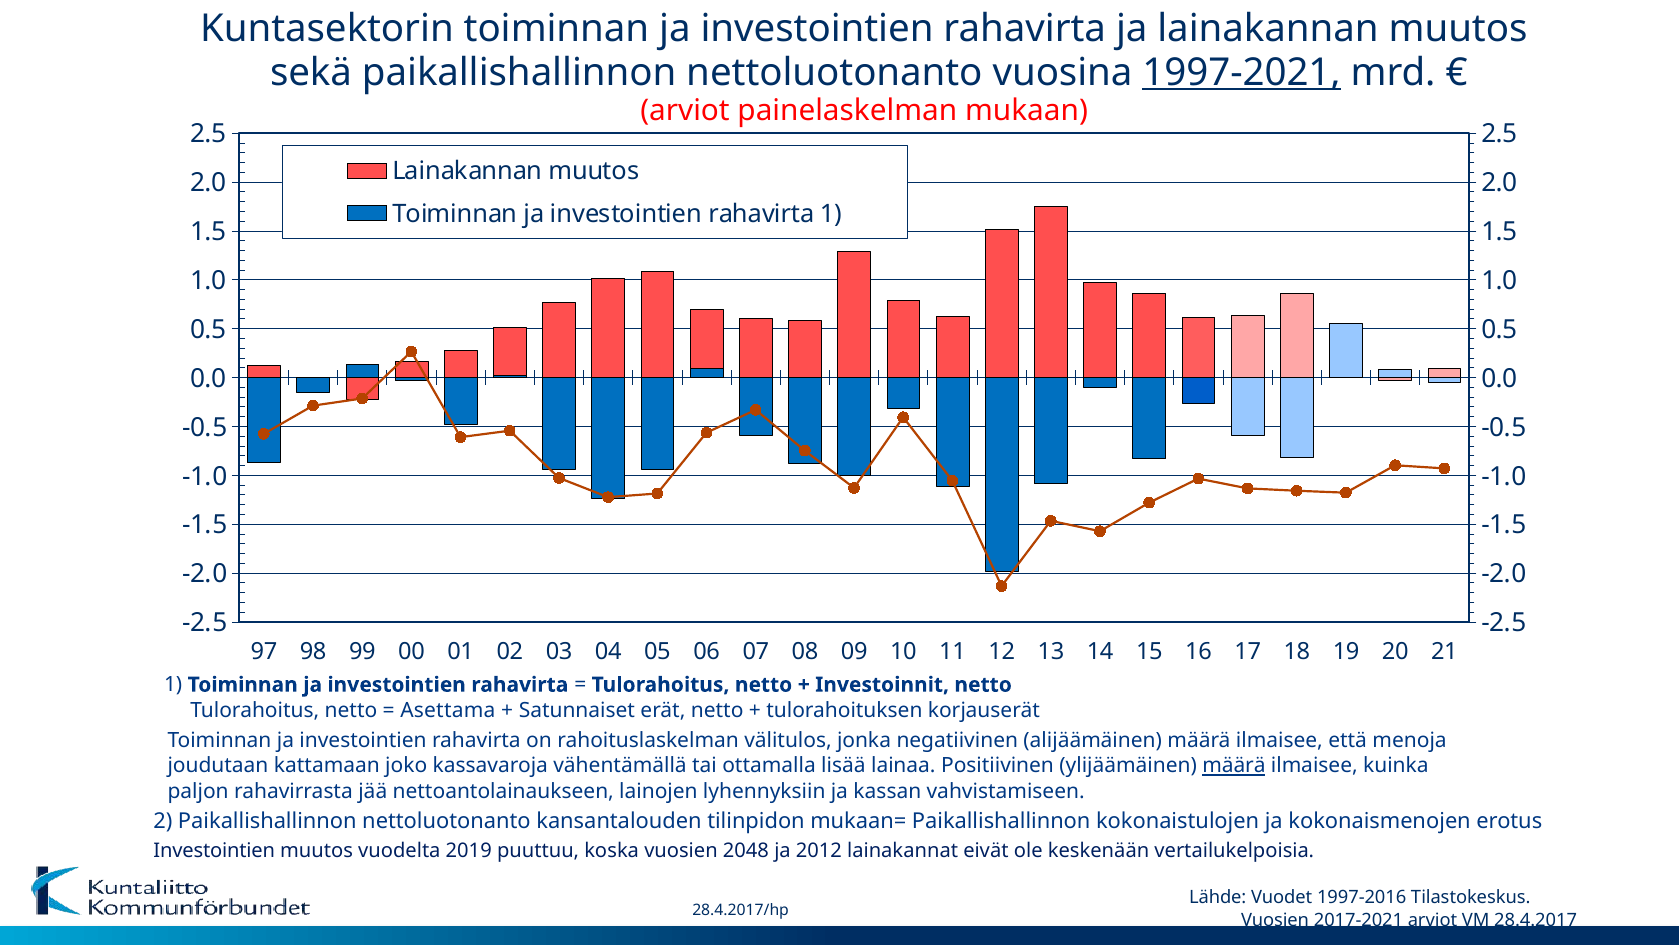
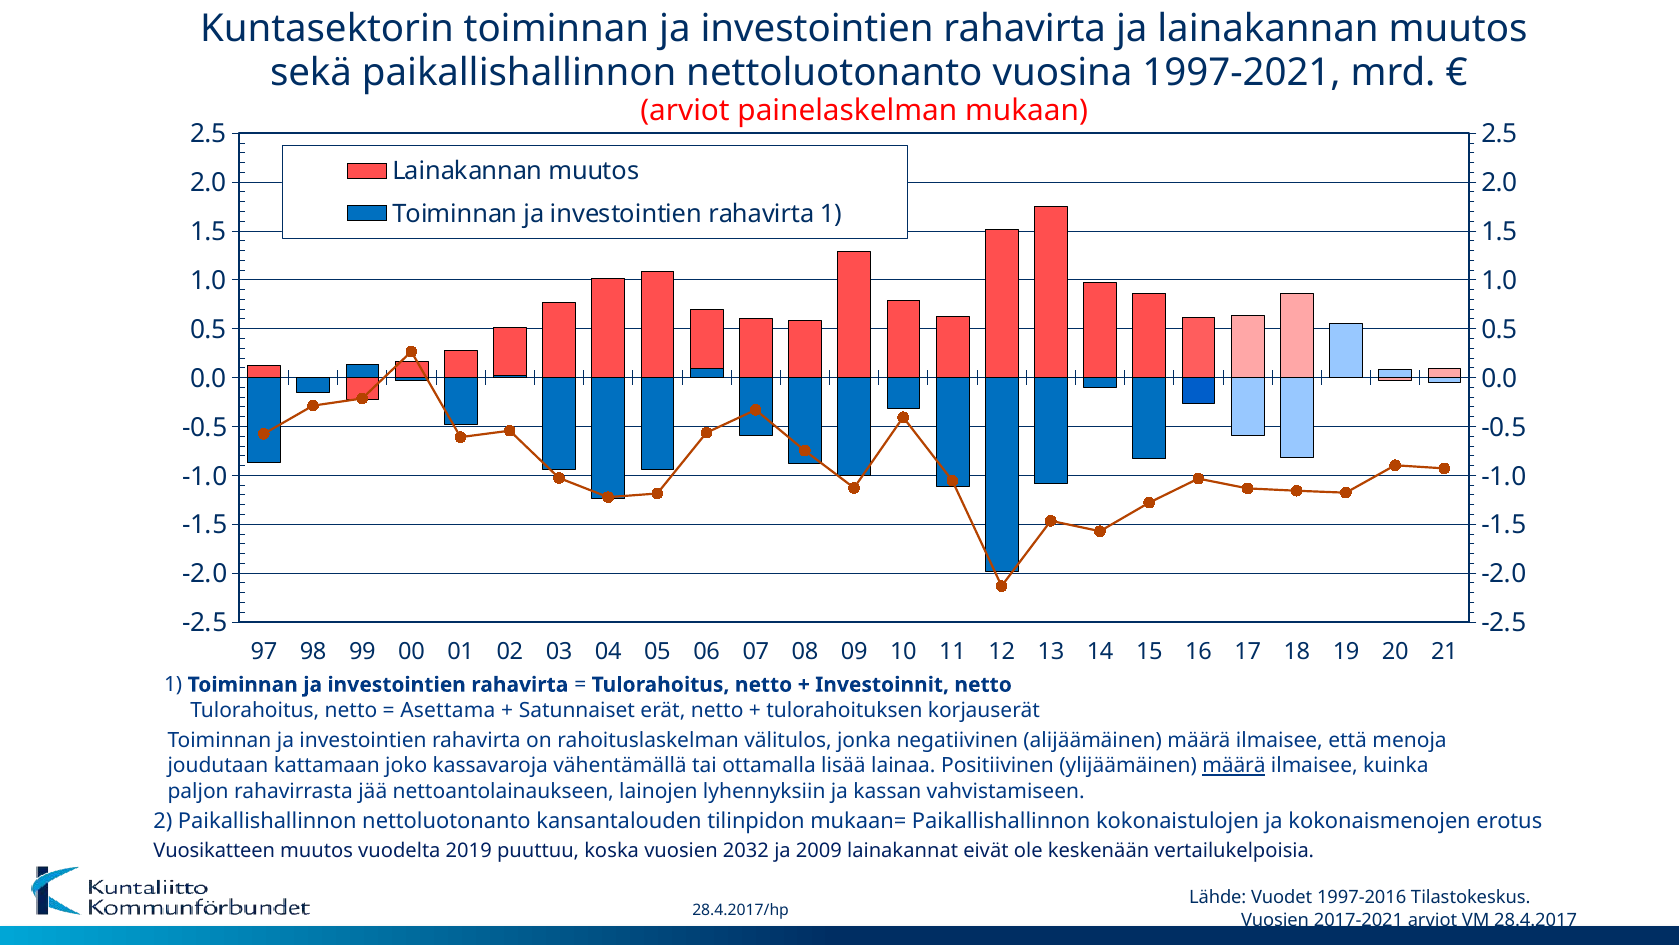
1997-2021 underline: present -> none
Investointien at (214, 851): Investointien -> Vuosikatteen
2048: 2048 -> 2032
2012: 2012 -> 2009
